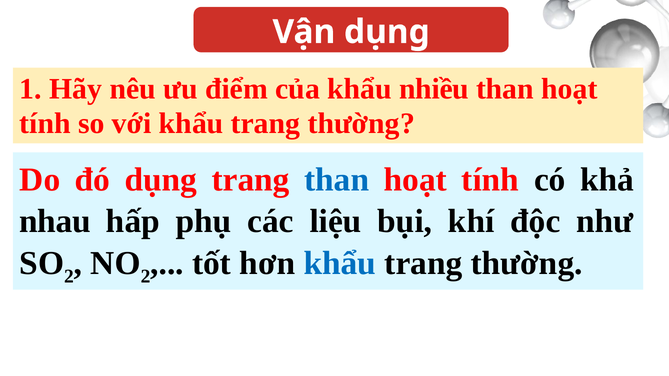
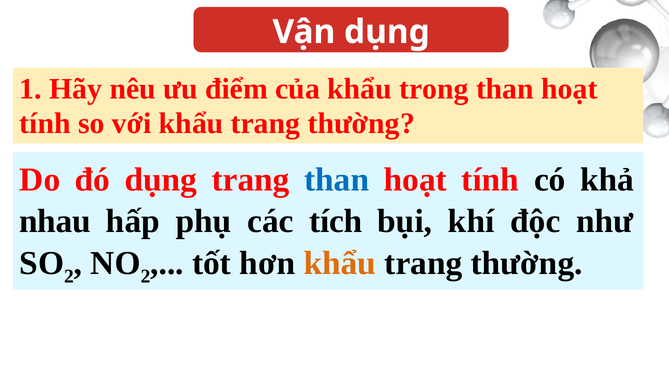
nhiều: nhiều -> trong
liệu: liệu -> tích
khẩu at (340, 263) colour: blue -> orange
